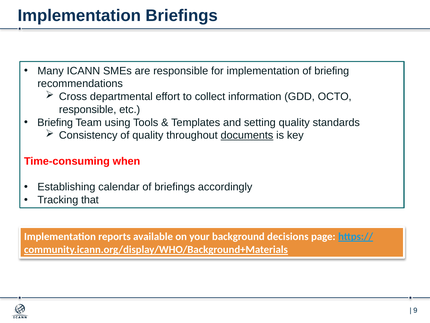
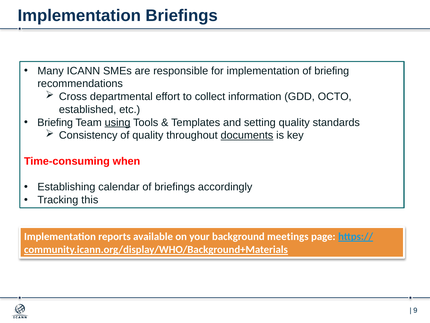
responsible at (88, 109): responsible -> established
using underline: none -> present
that: that -> this
decisions: decisions -> meetings
